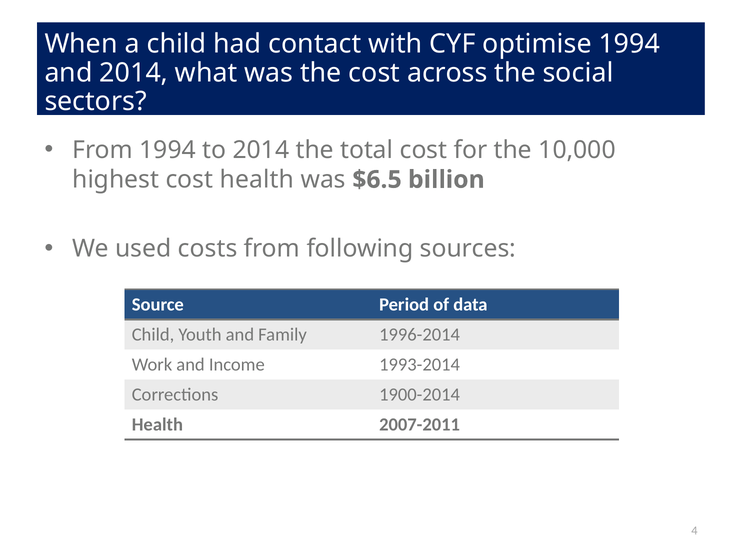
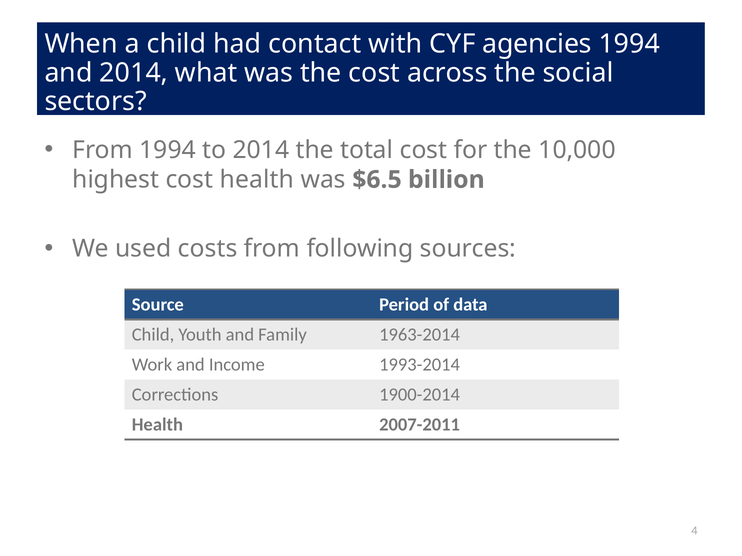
optimise: optimise -> agencies
1996-2014: 1996-2014 -> 1963-2014
